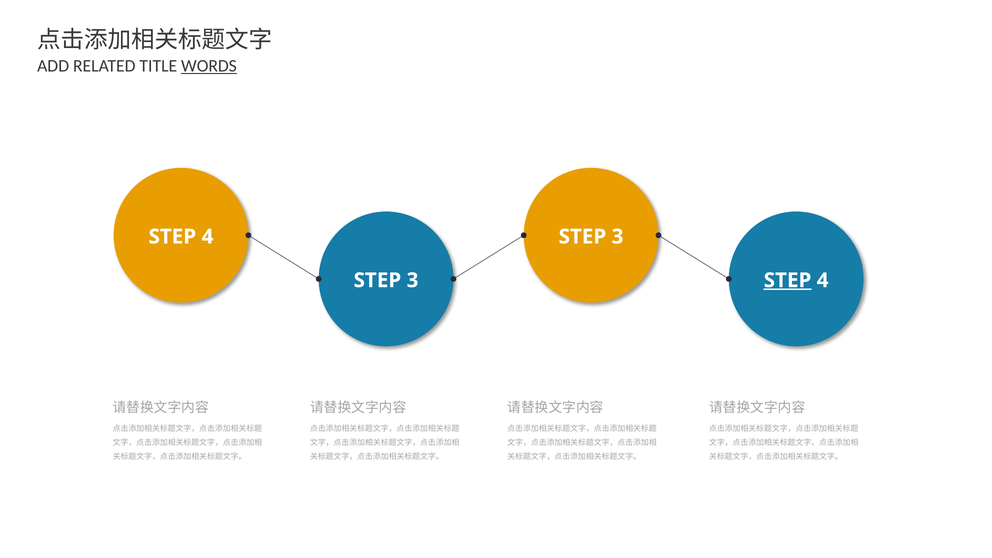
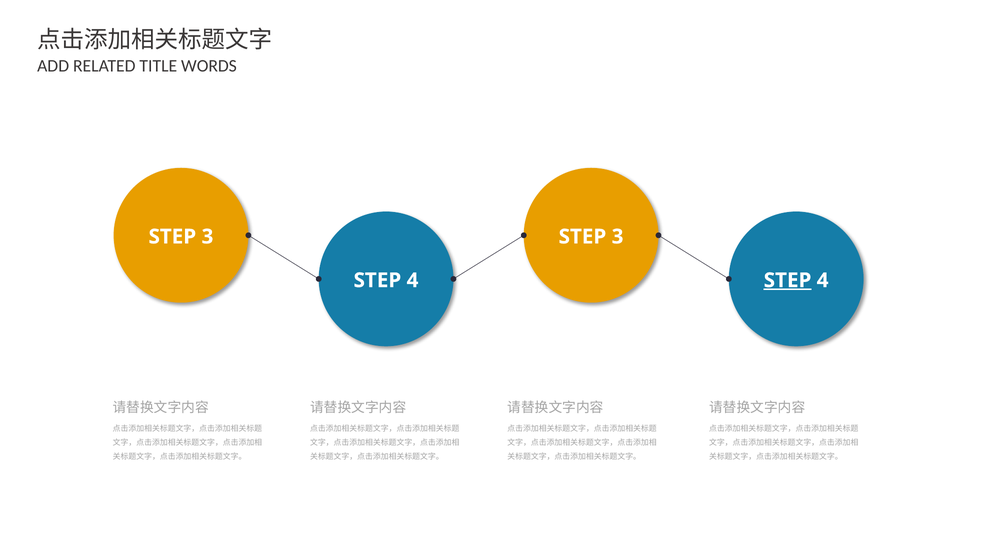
WORDS underline: present -> none
4 at (207, 237): 4 -> 3
3 at (413, 280): 3 -> 4
